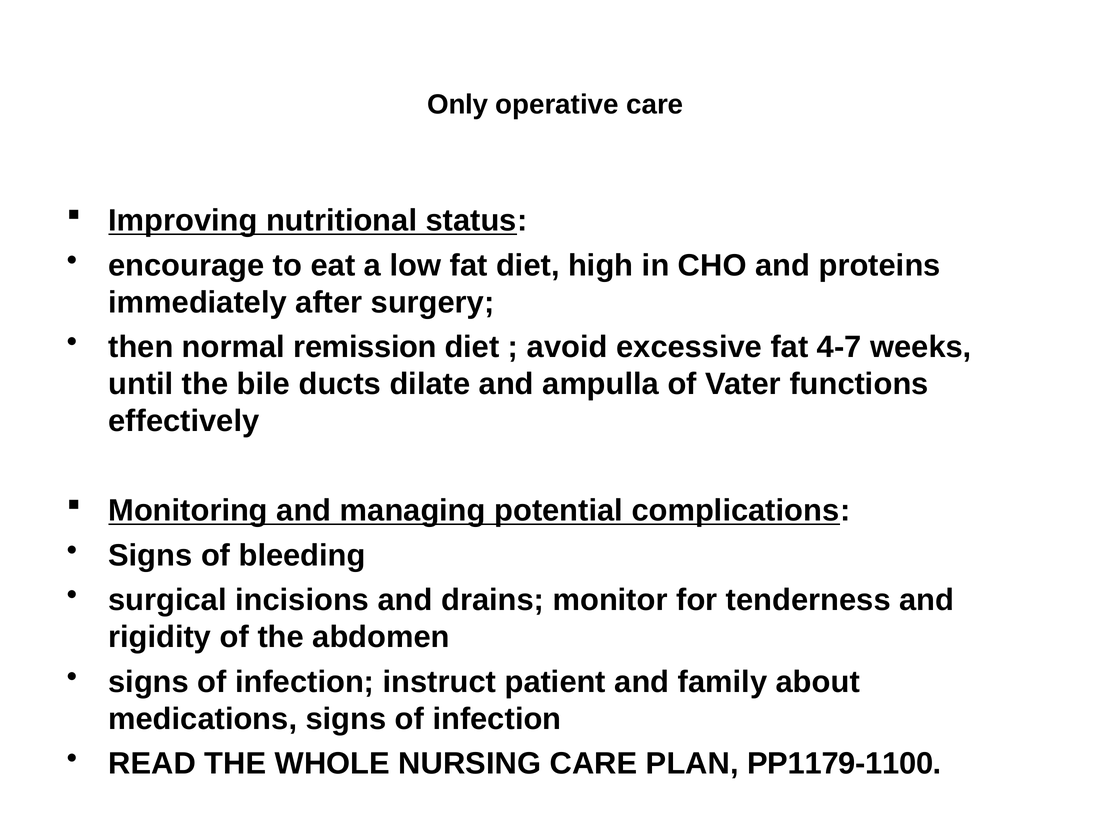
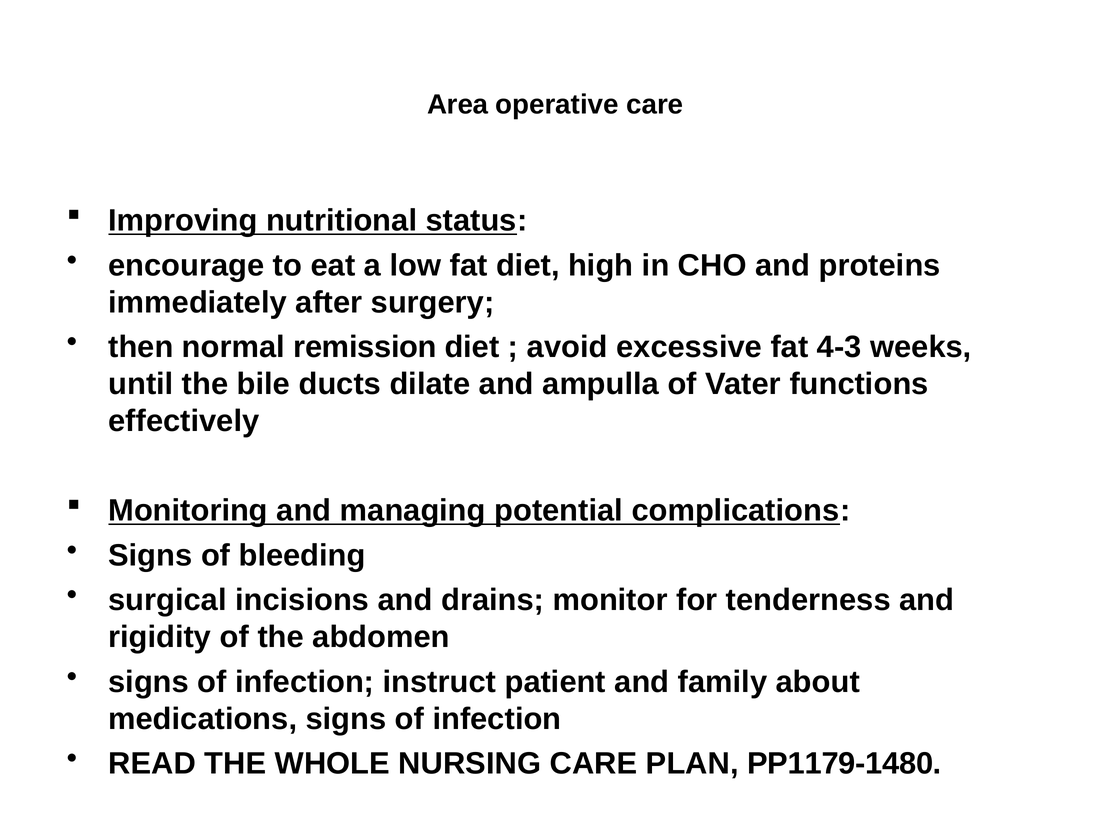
Only: Only -> Area
4-7: 4-7 -> 4-3
PP1179-1100: PP1179-1100 -> PP1179-1480
